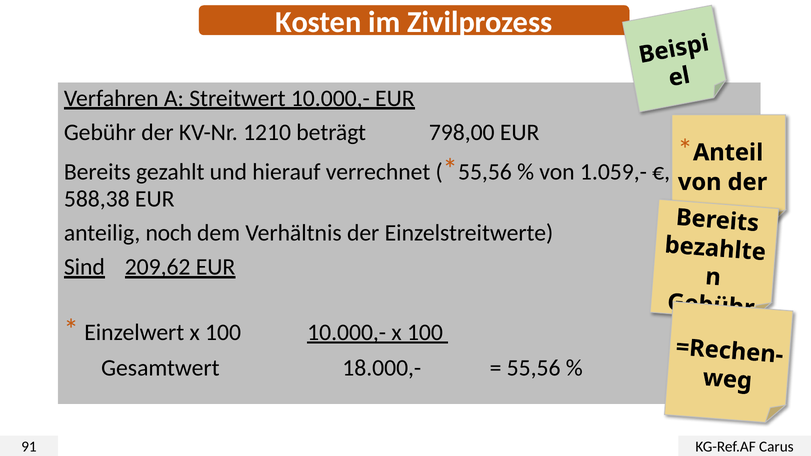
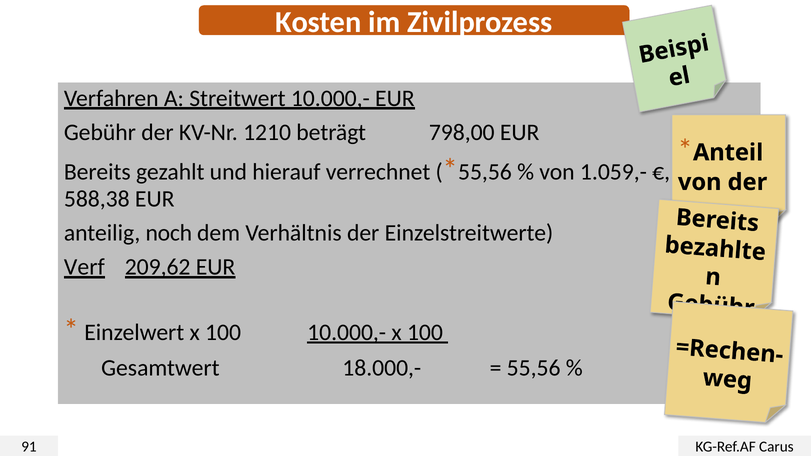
Sind: Sind -> Verf
